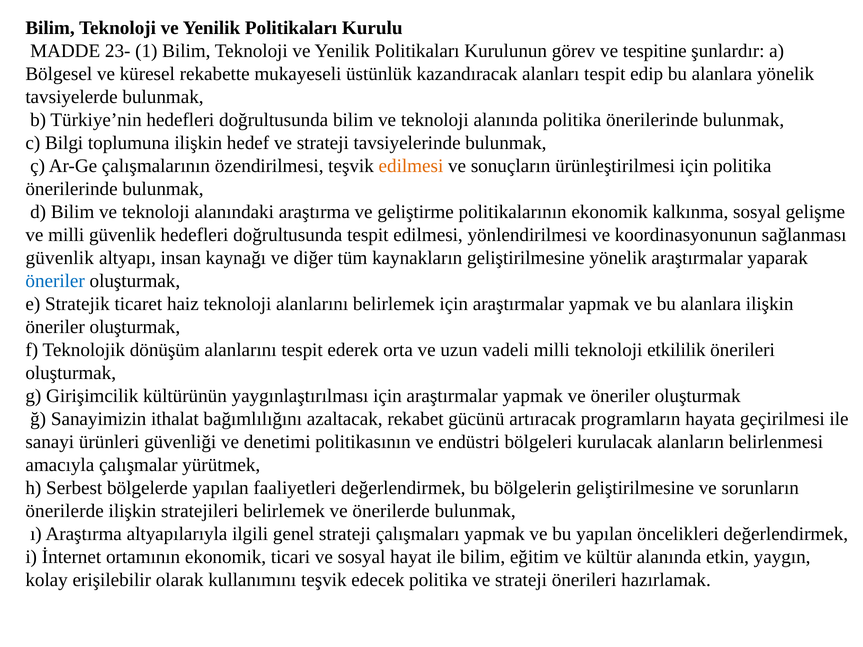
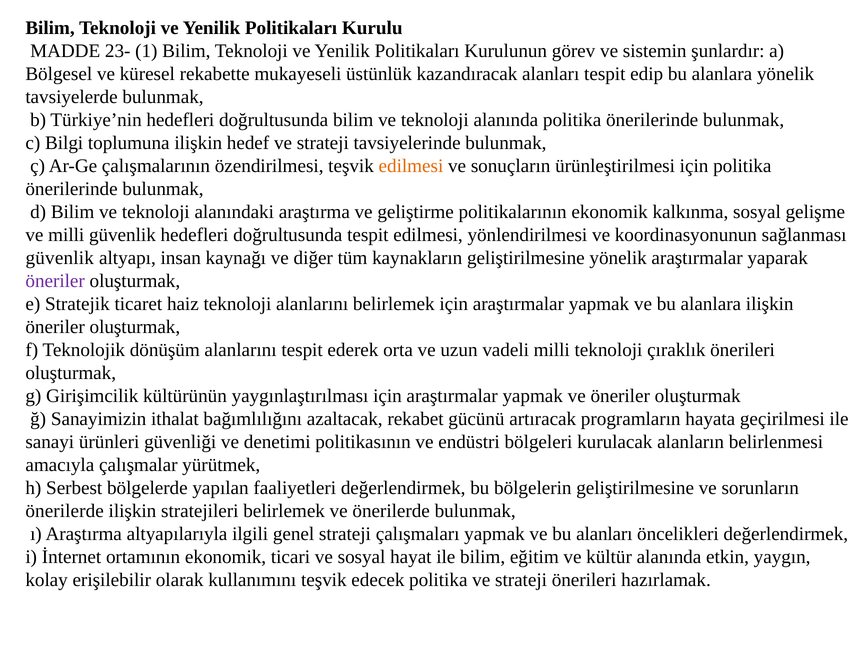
tespitine: tespitine -> sistemin
öneriler at (55, 281) colour: blue -> purple
etkililik: etkililik -> çıraklık
bu yapılan: yapılan -> alanları
